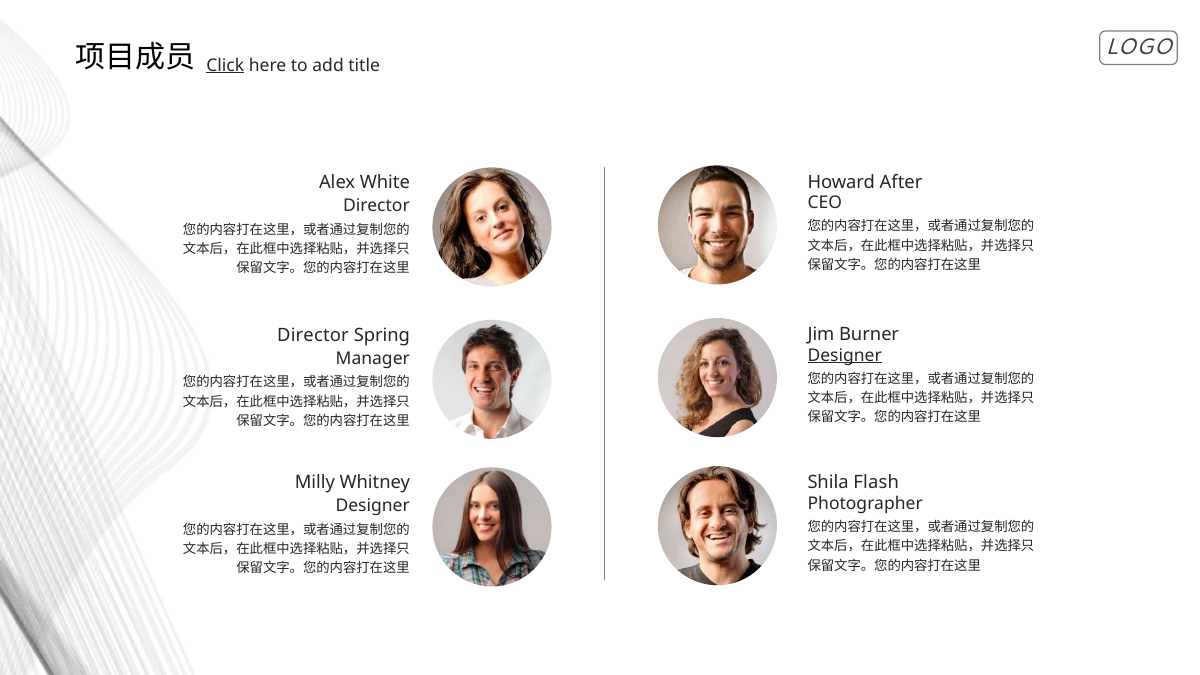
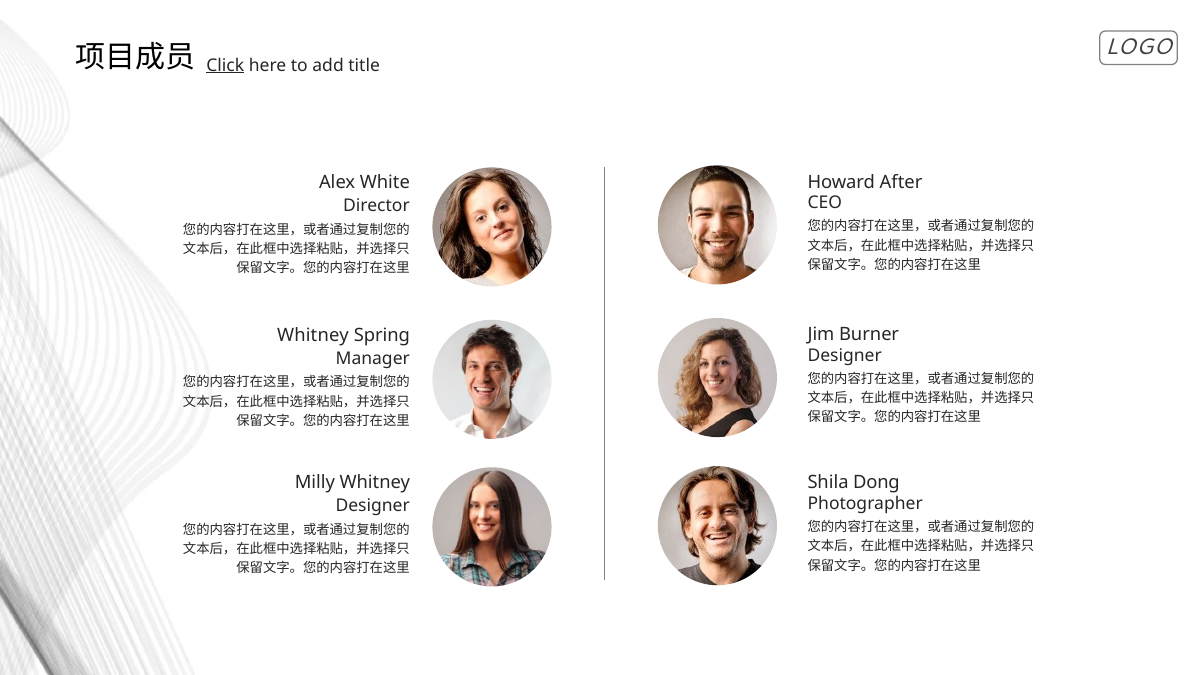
Director at (313, 335): Director -> Whitney
Designer at (845, 355) underline: present -> none
Flash: Flash -> Dong
